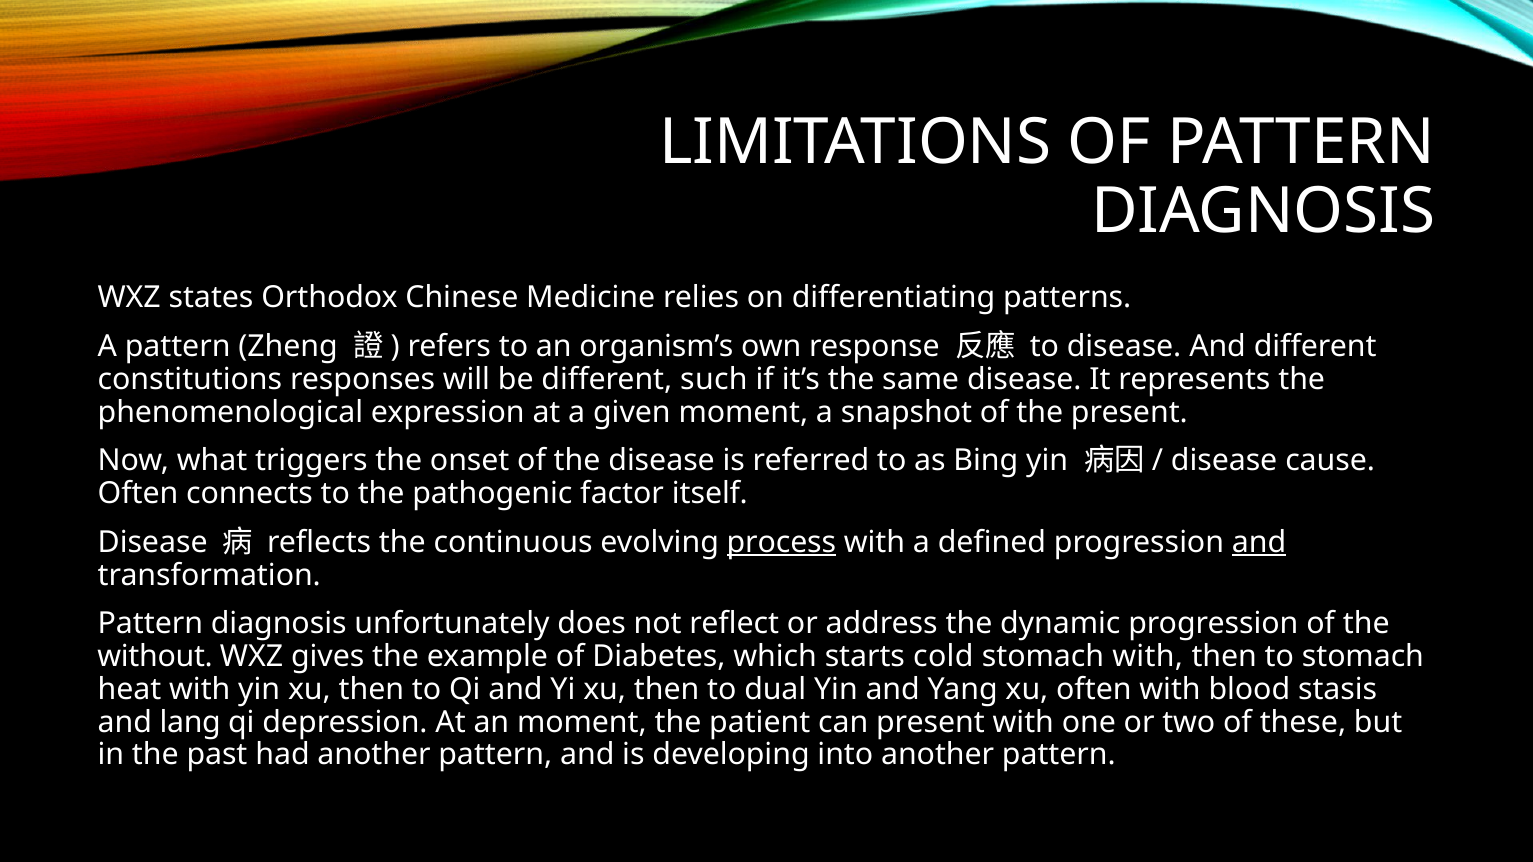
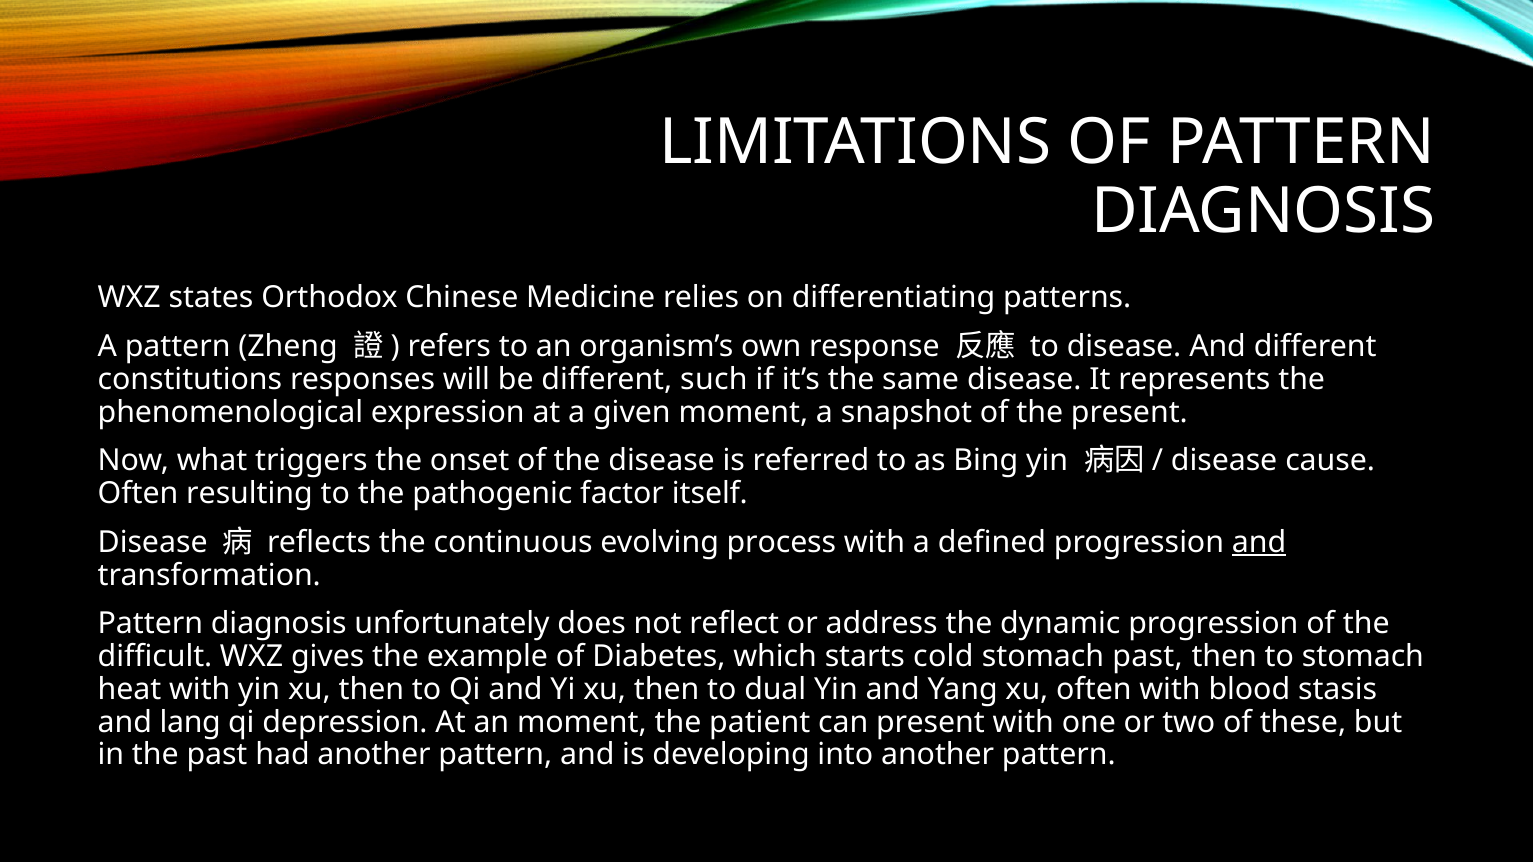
connects: connects -> resulting
process underline: present -> none
without: without -> difficult
stomach with: with -> past
